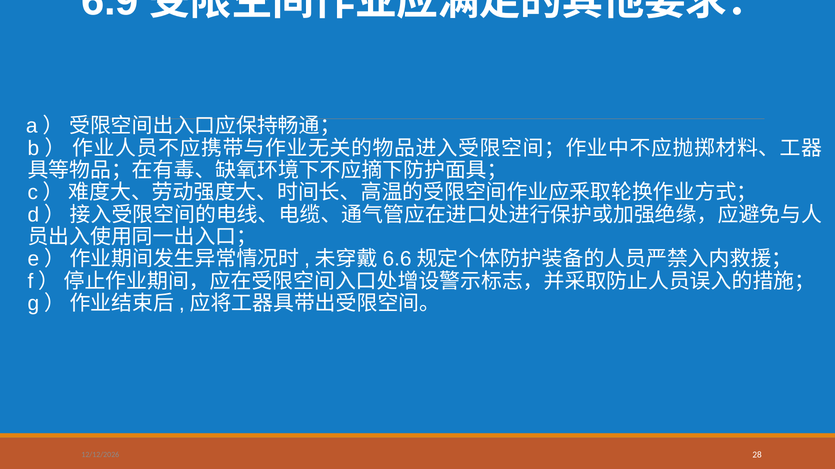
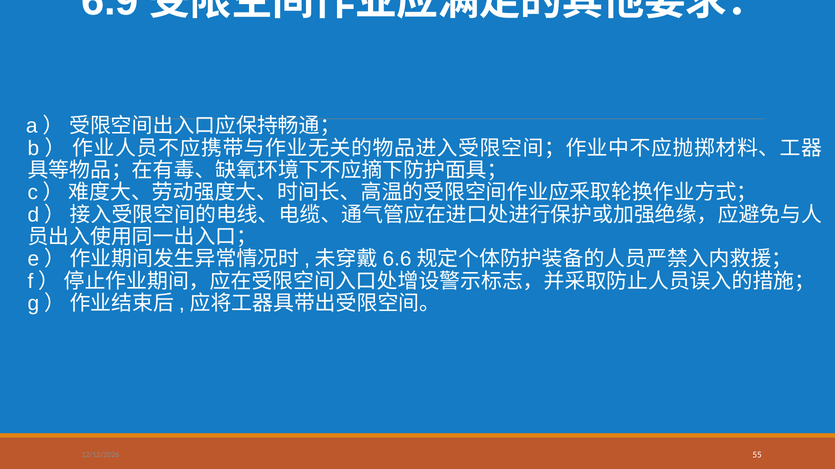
28: 28 -> 55
